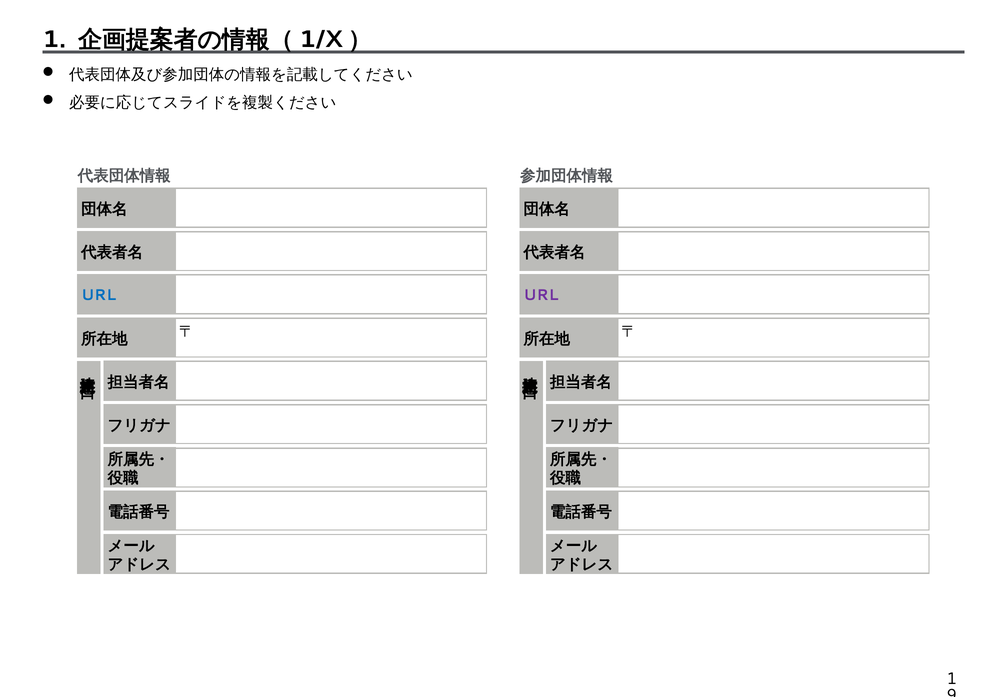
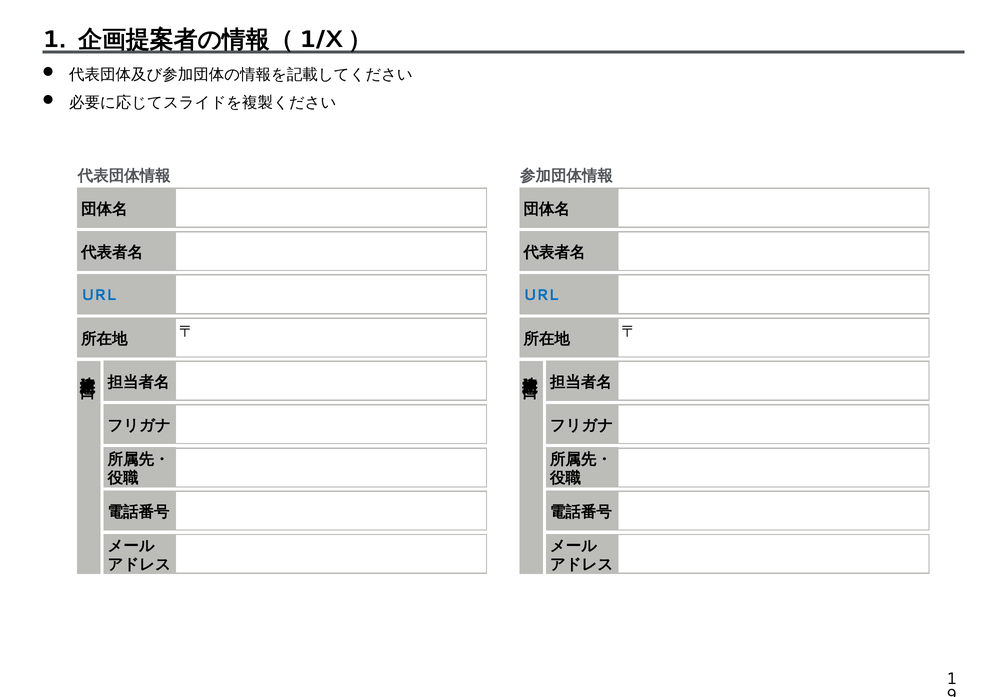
URL at (541, 295) colour: purple -> blue
